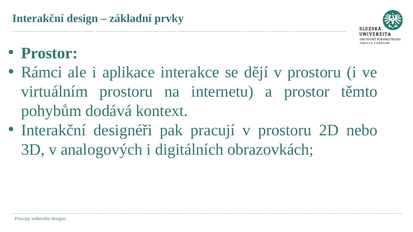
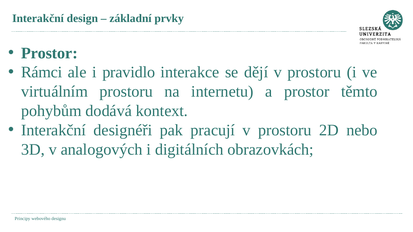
aplikace: aplikace -> pravidlo
